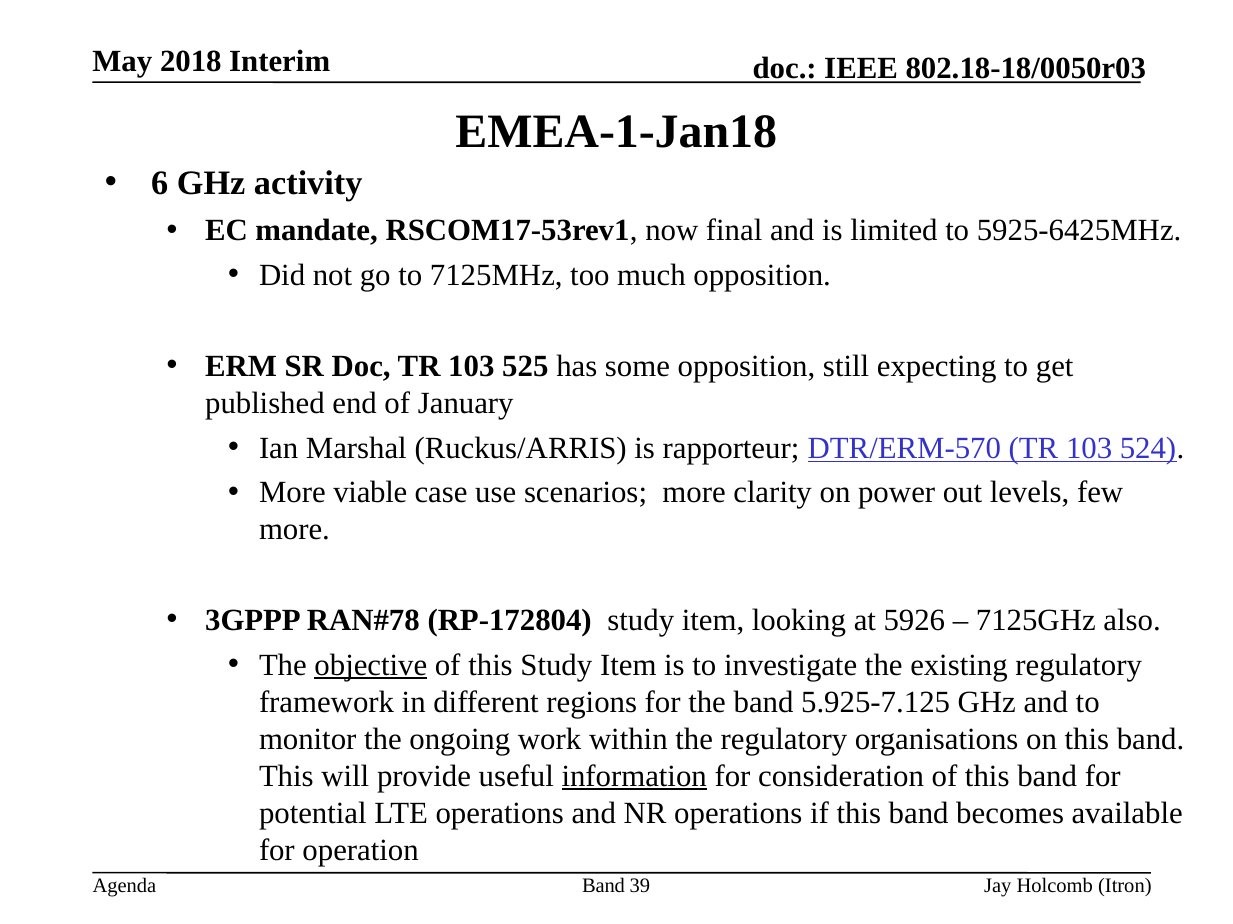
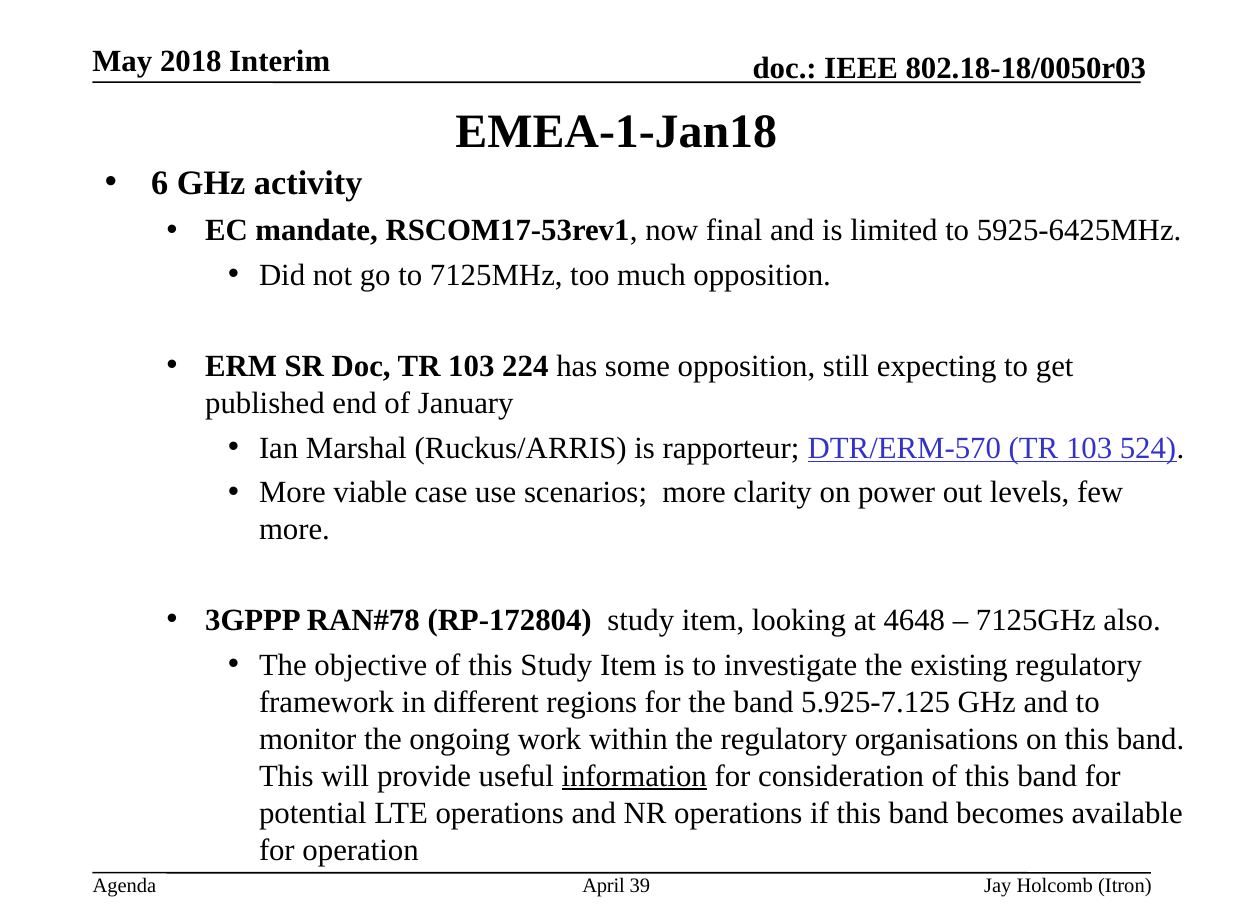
525: 525 -> 224
5926: 5926 -> 4648
objective underline: present -> none
Band at (604, 887): Band -> April
